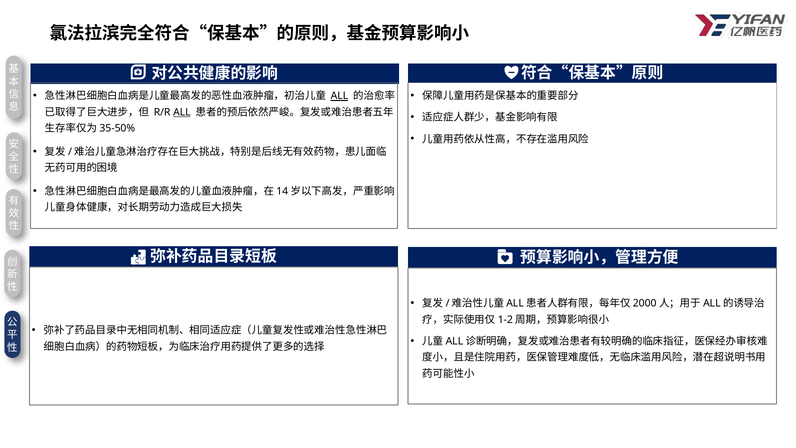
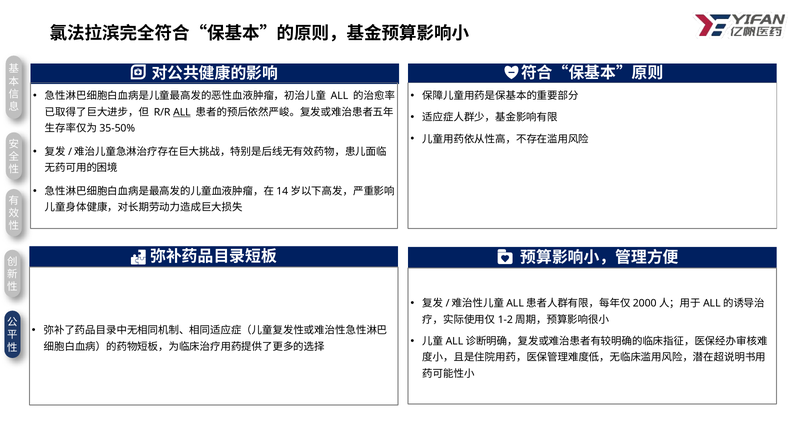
ALL at (339, 96) underline: present -> none
